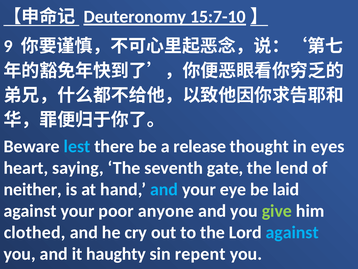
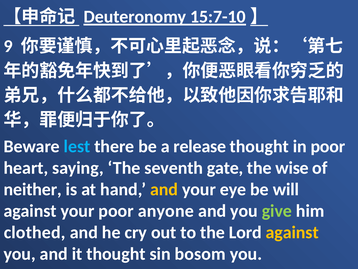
in eyes: eyes -> poor
lend: lend -> wise
and at (164, 189) colour: light blue -> yellow
laid: laid -> will
against at (292, 232) colour: light blue -> yellow
it haughty: haughty -> thought
repent: repent -> bosom
